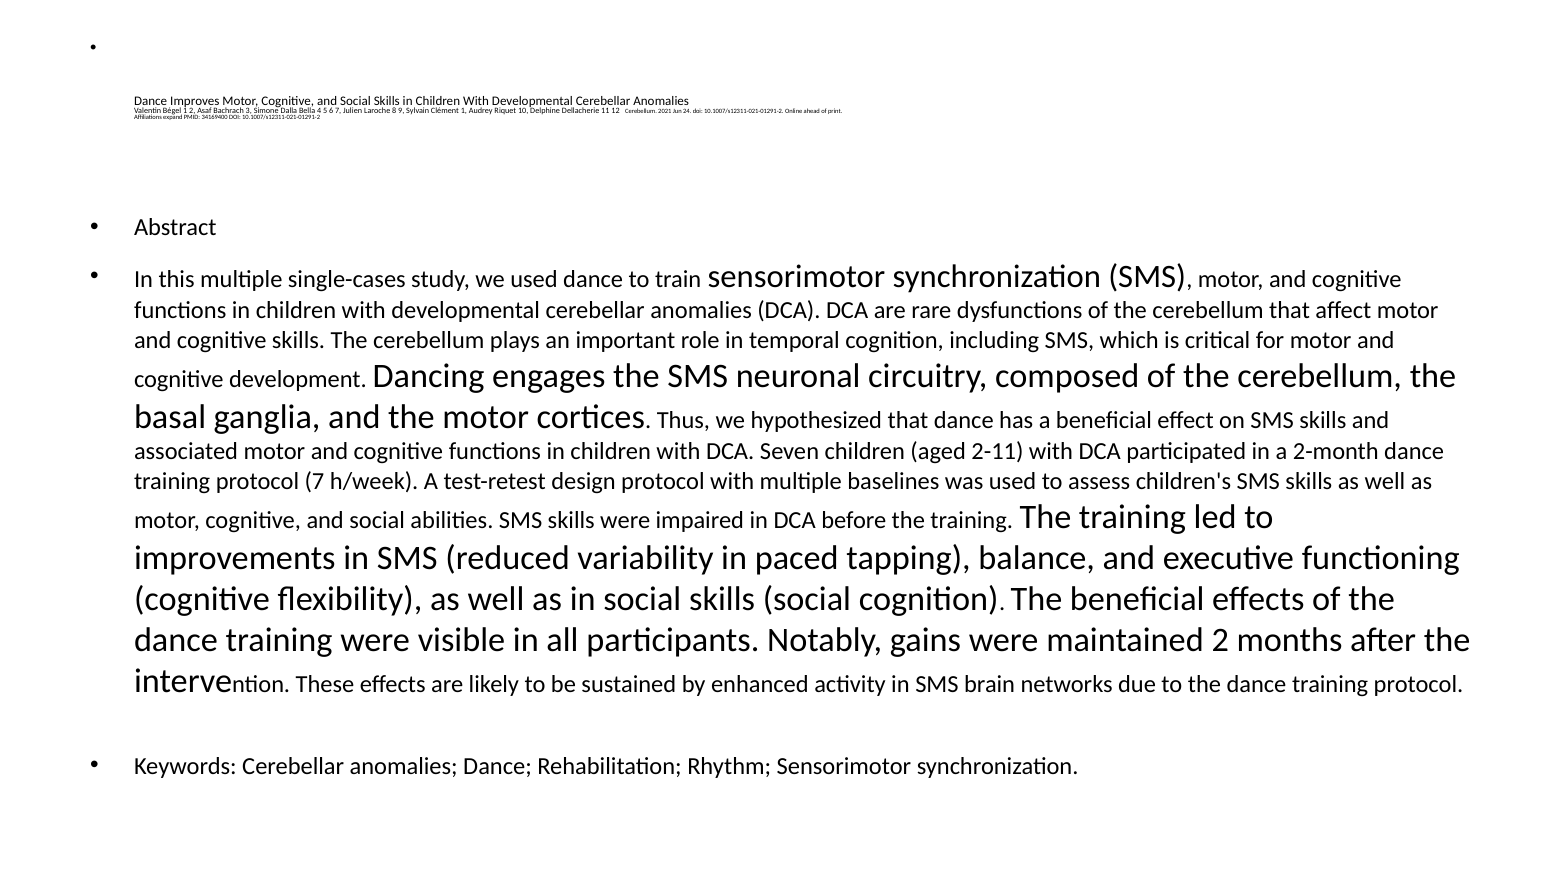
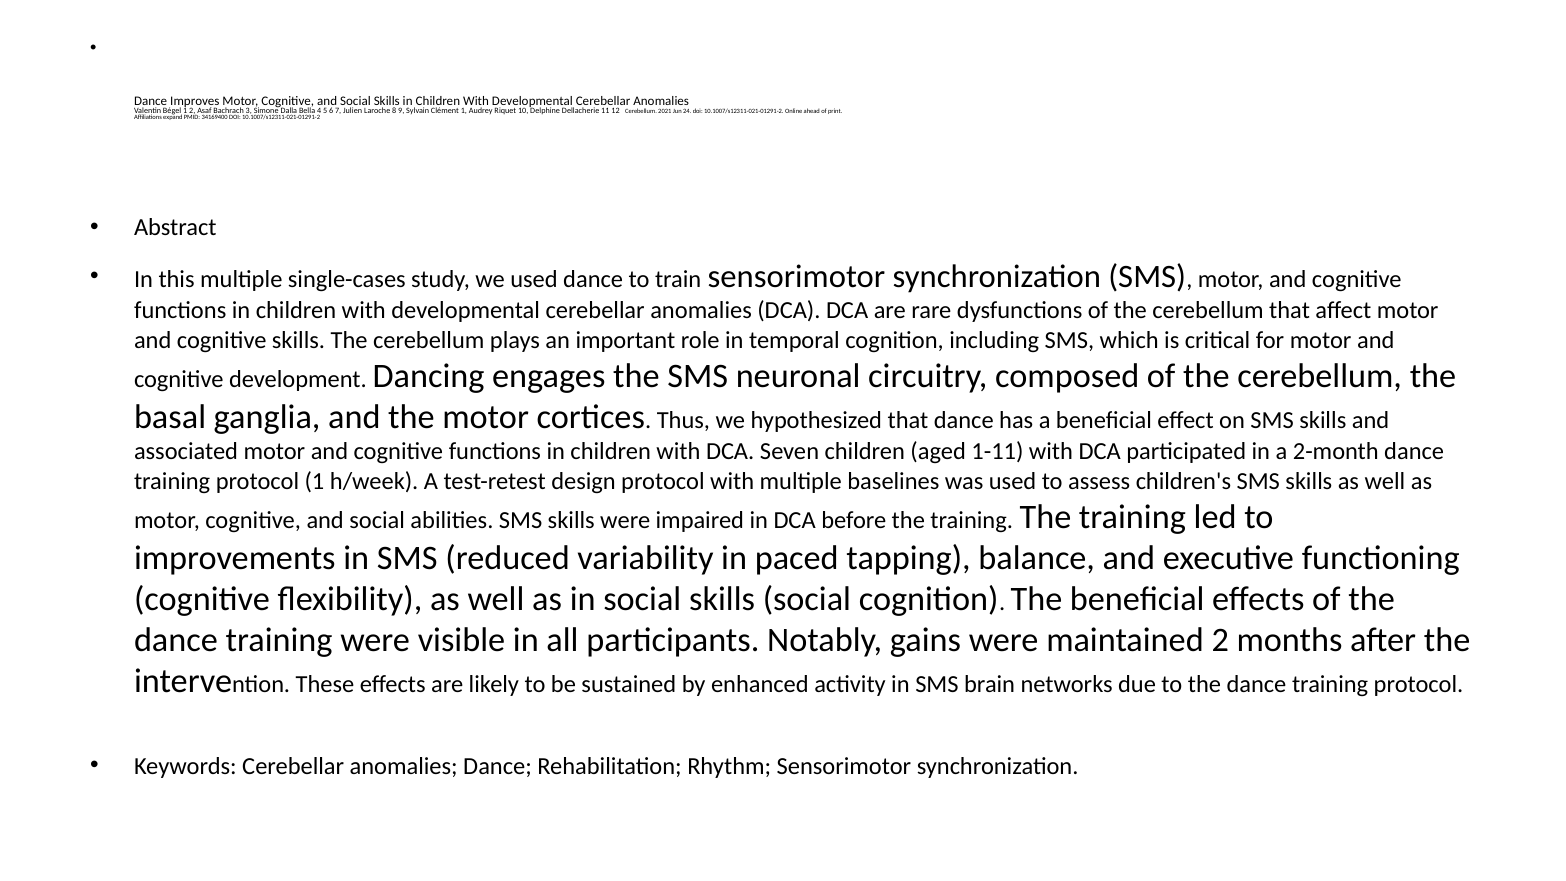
2-11: 2-11 -> 1-11
protocol 7: 7 -> 1
